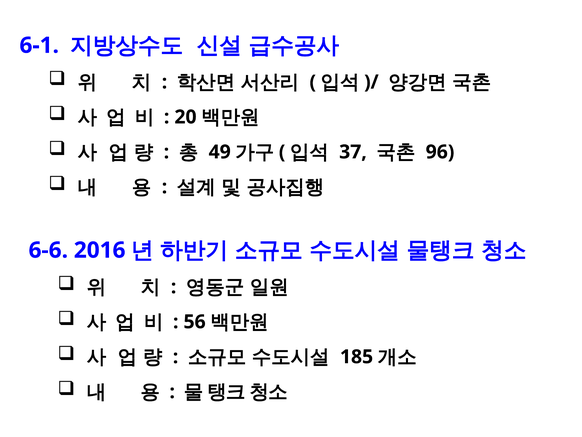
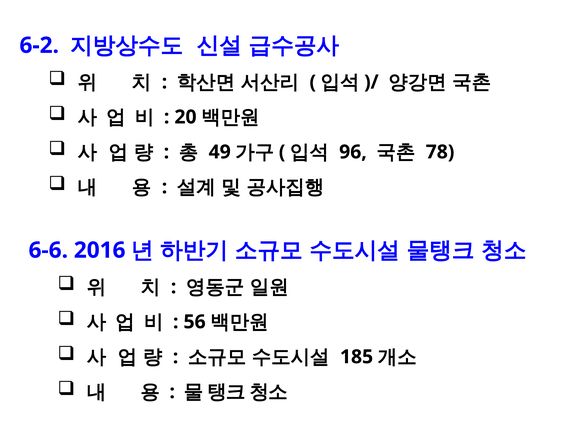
6-1: 6-1 -> 6-2
37: 37 -> 96
96: 96 -> 78
